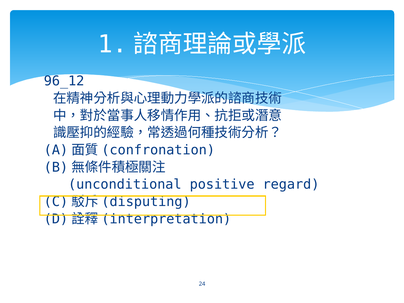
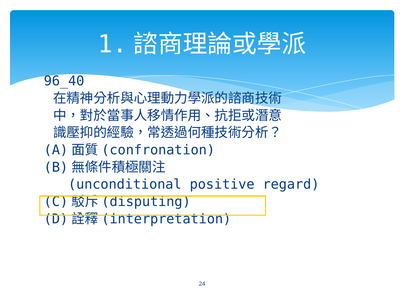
96_12: 96_12 -> 96_40
